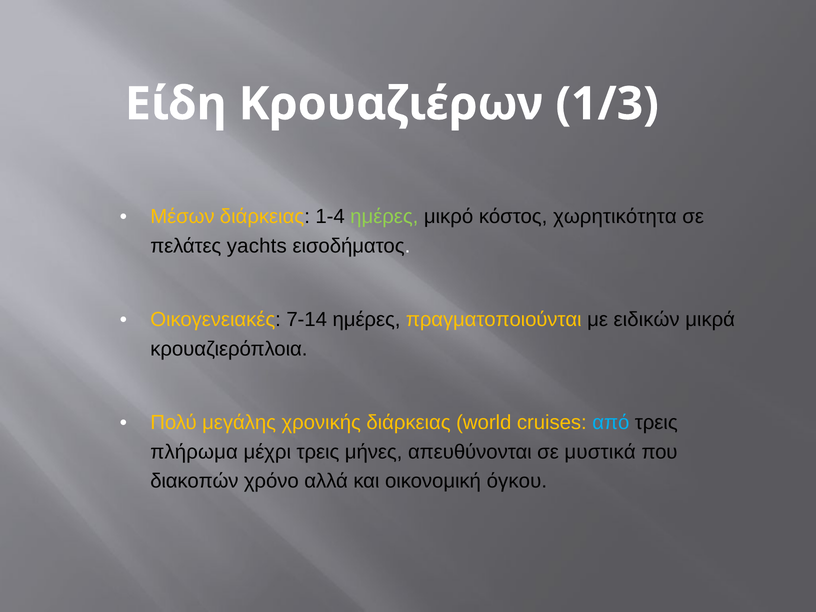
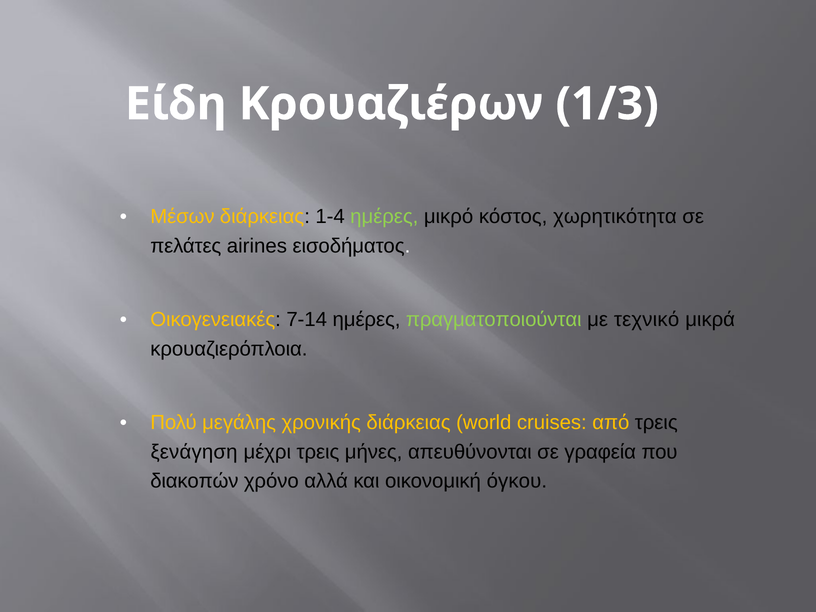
yachts: yachts -> airines
πραγματοποιούνται colour: yellow -> light green
ειδικών: ειδικών -> τεχνικό
από colour: light blue -> yellow
πλήρωμα: πλήρωμα -> ξενάγηση
μυστικά: μυστικά -> γραφεία
